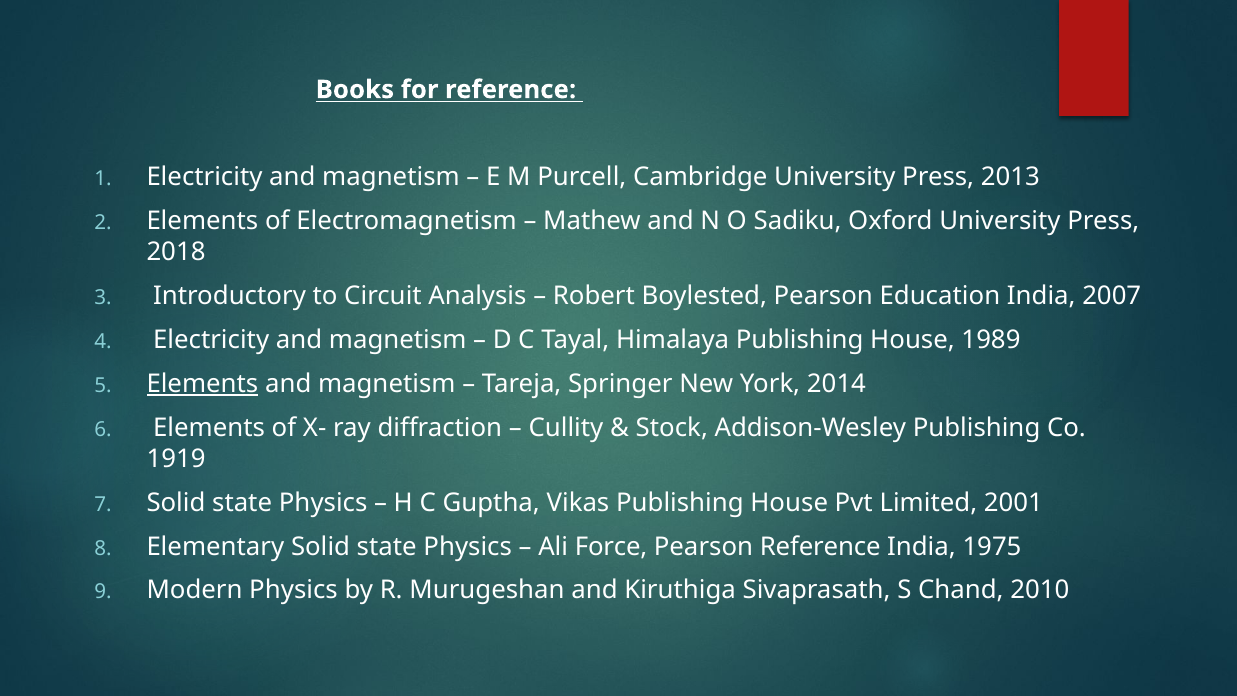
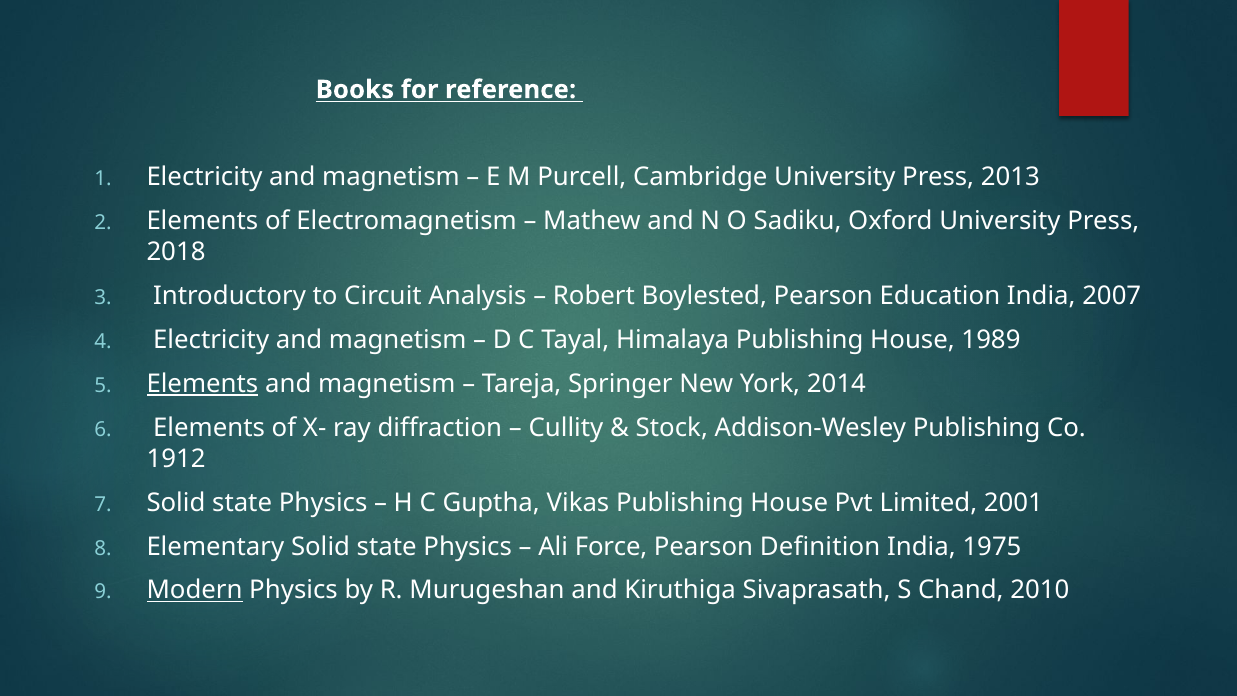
1919: 1919 -> 1912
Pearson Reference: Reference -> Definition
Modern underline: none -> present
